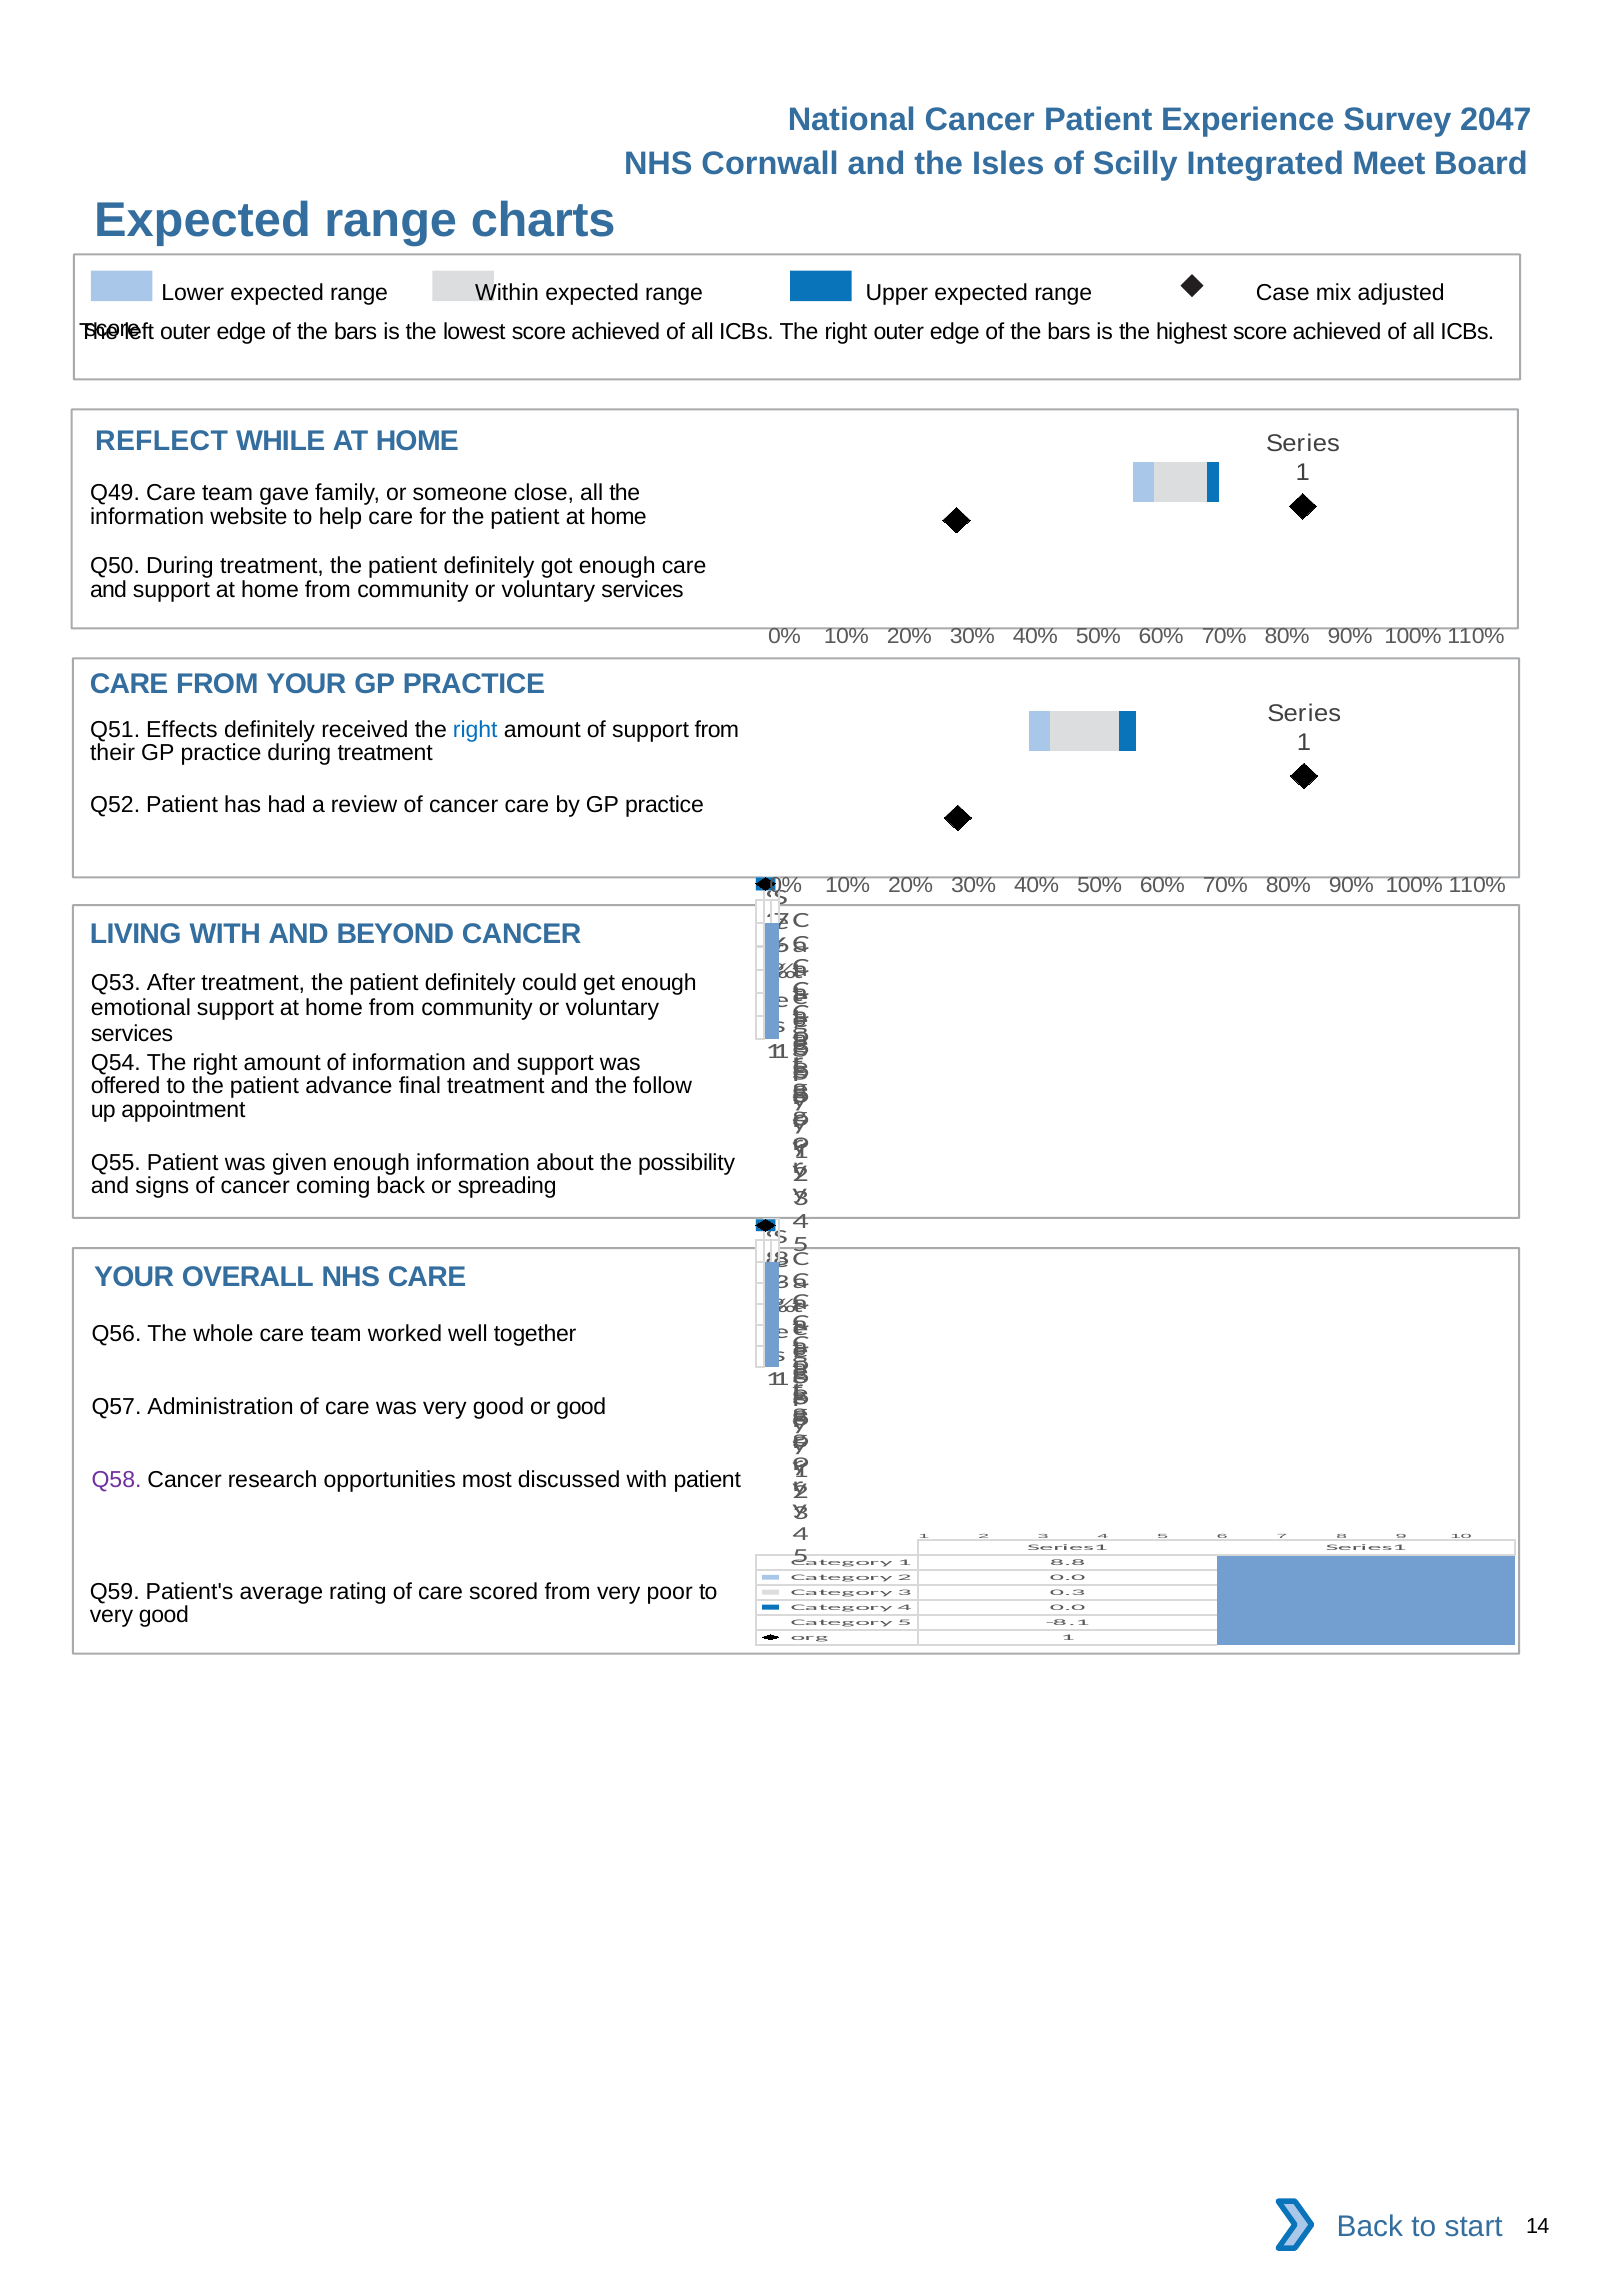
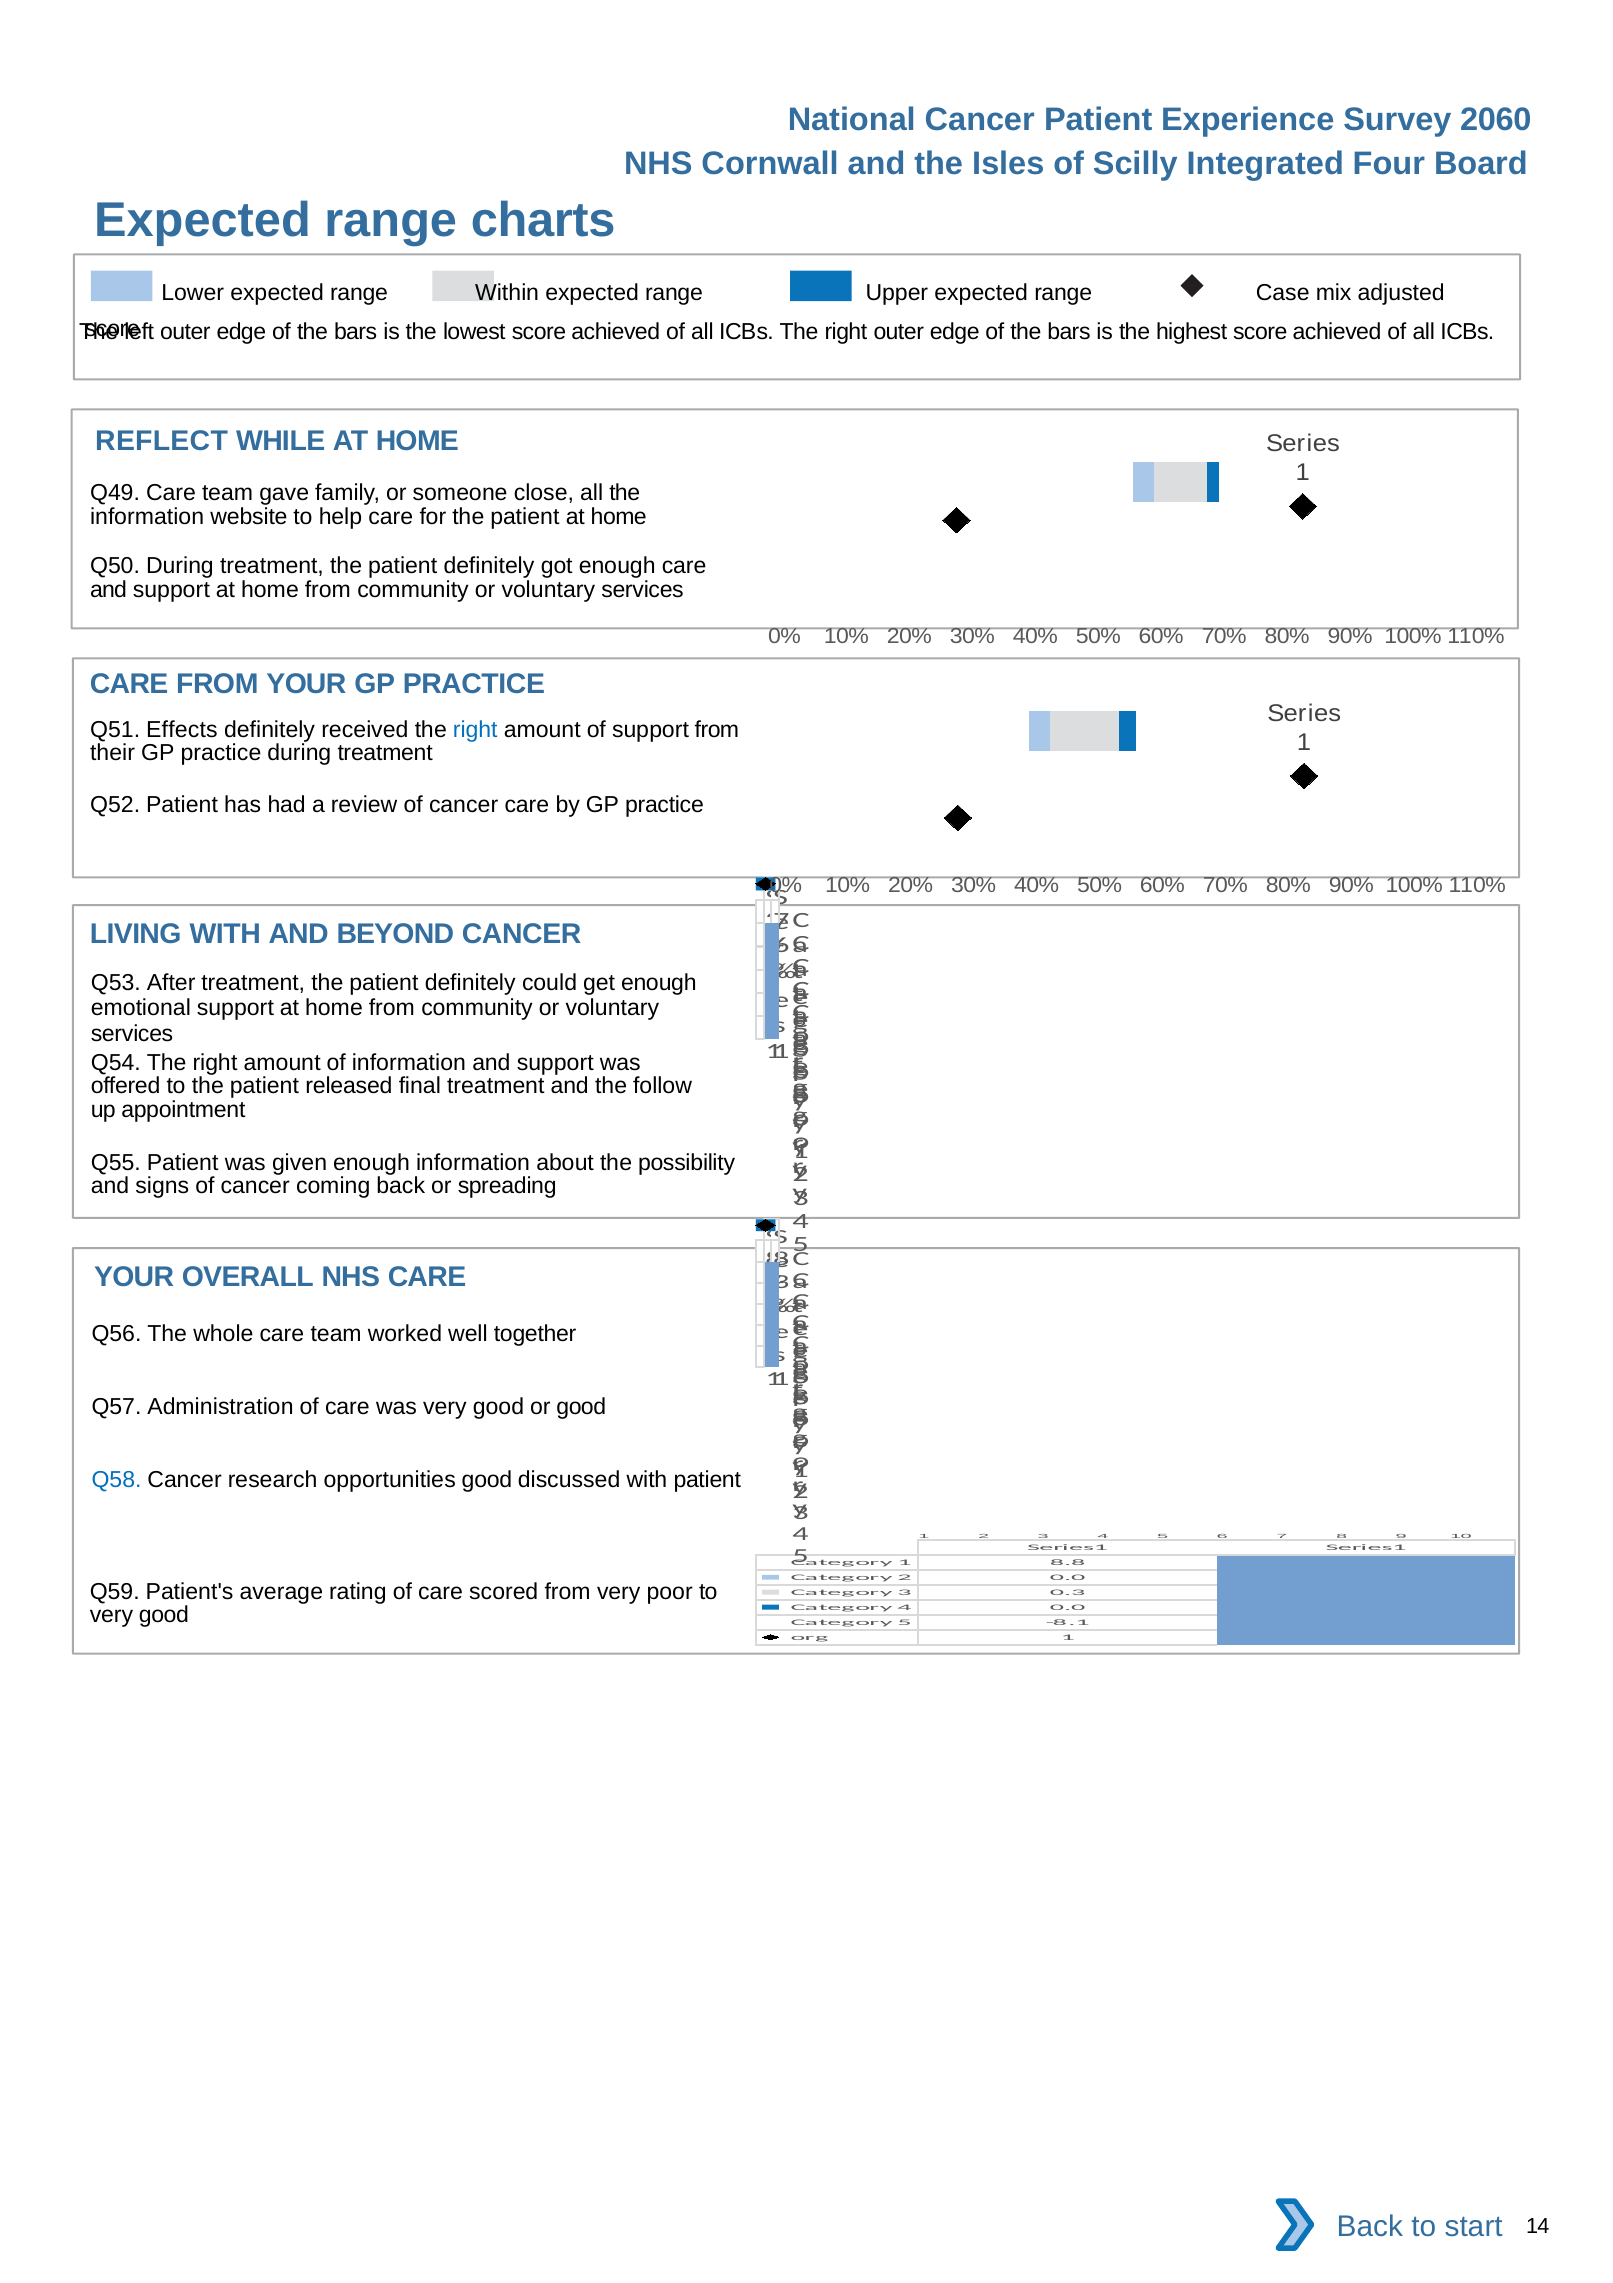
2047: 2047 -> 2060
Meet: Meet -> Four
advance: advance -> released
Q58 colour: purple -> blue
opportunities most: most -> good
